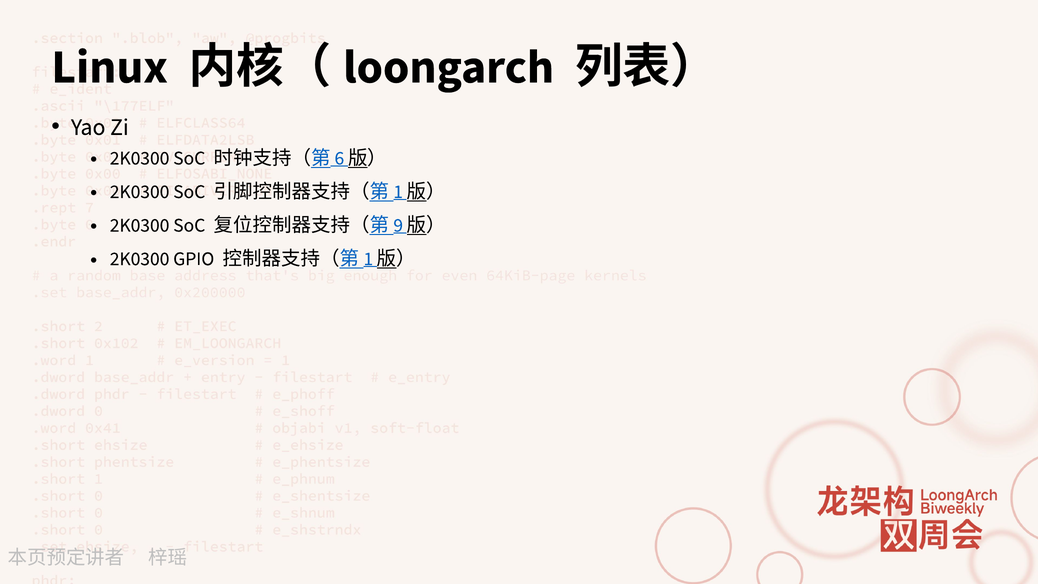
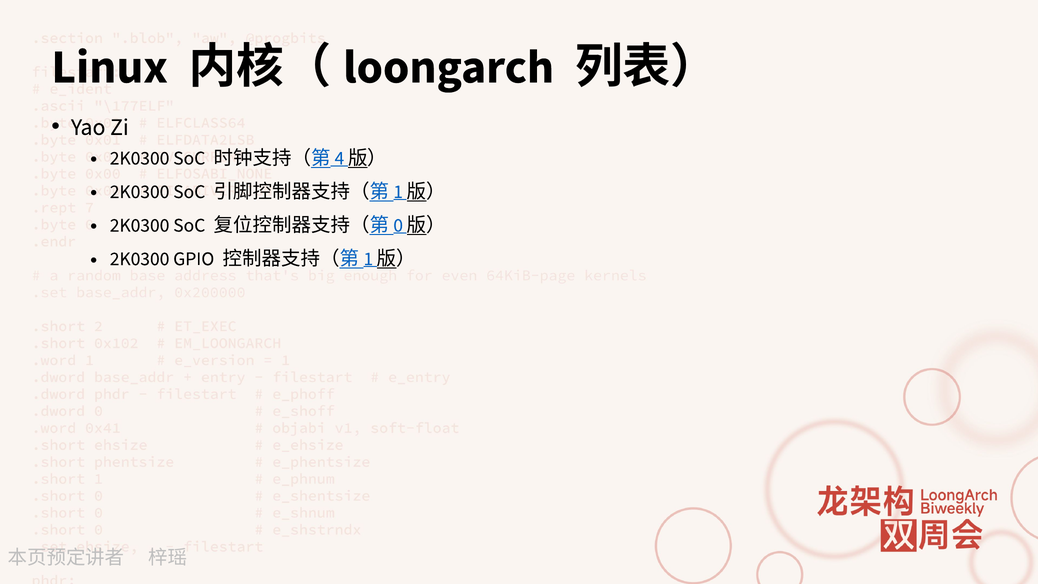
6: 6 -> 4
9: 9 -> 0
